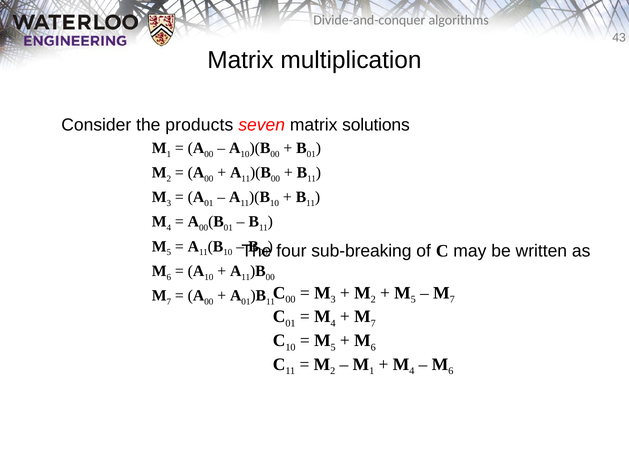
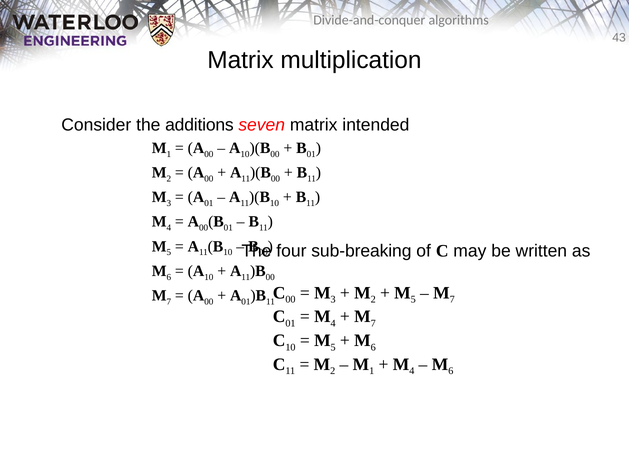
products: products -> additions
solutions: solutions -> intended
